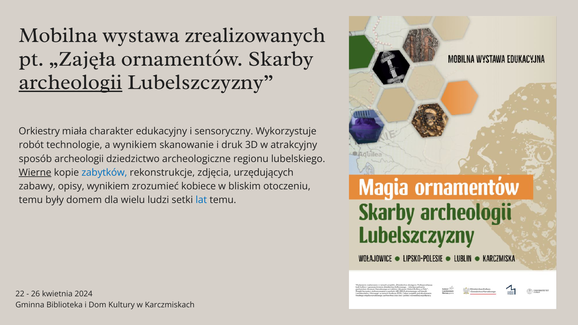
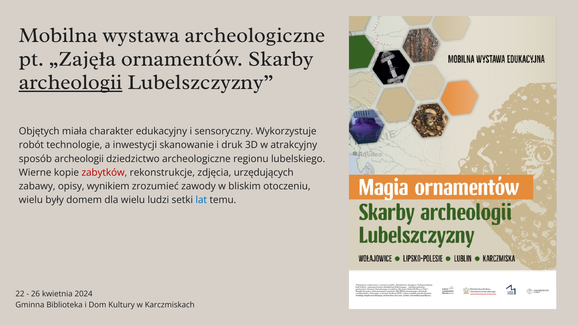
wystawa zrealizowanych: zrealizowanych -> archeologiczne
Orkiestry: Orkiestry -> Objętych
a wynikiem: wynikiem -> inwestycji
Wierne underline: present -> none
zabytków colour: blue -> red
kobiece: kobiece -> zawody
temu at (31, 200): temu -> wielu
